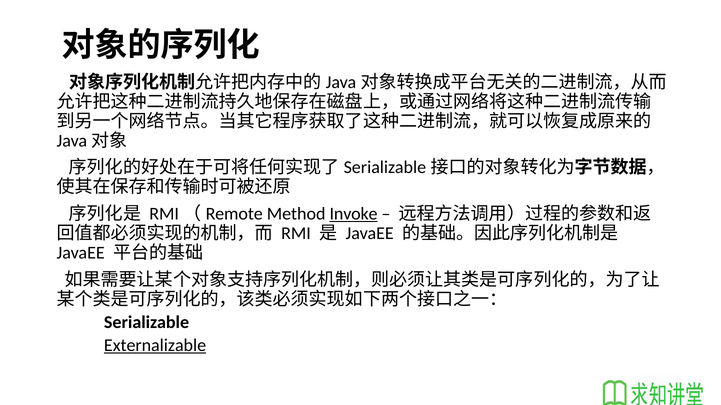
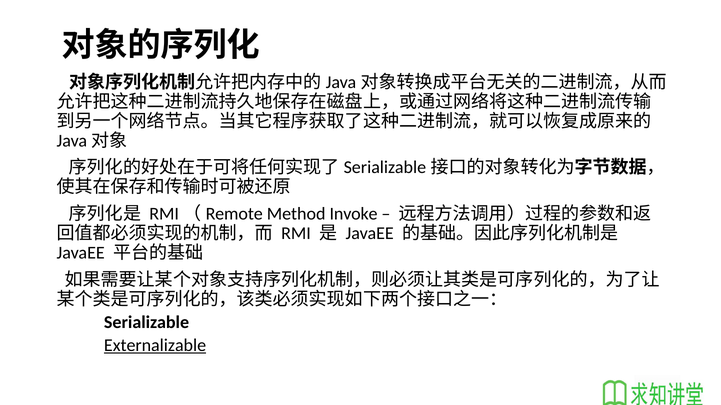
Invoke underline: present -> none
